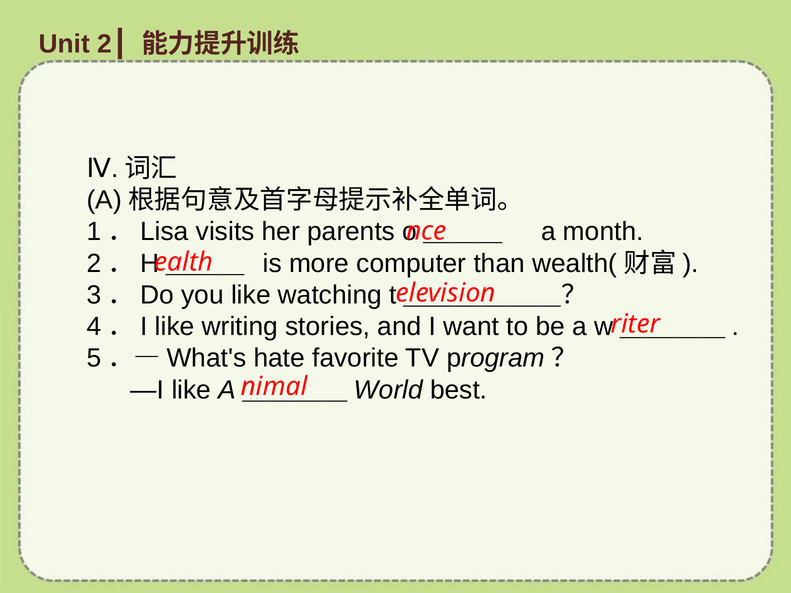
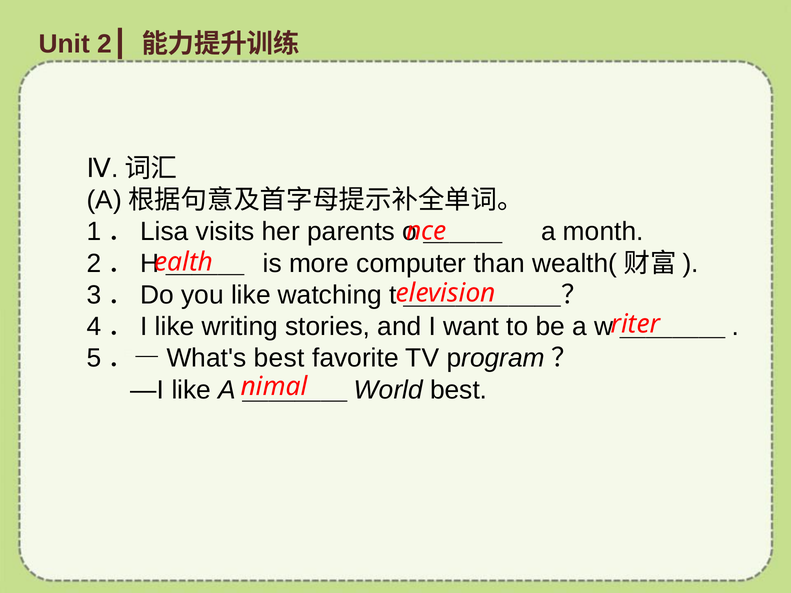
5．—What's hate: hate -> best
